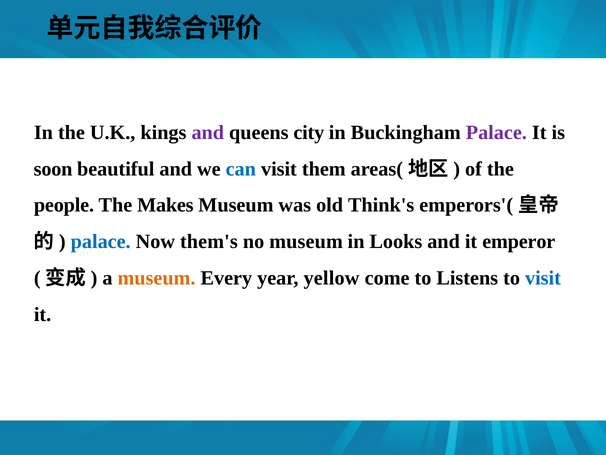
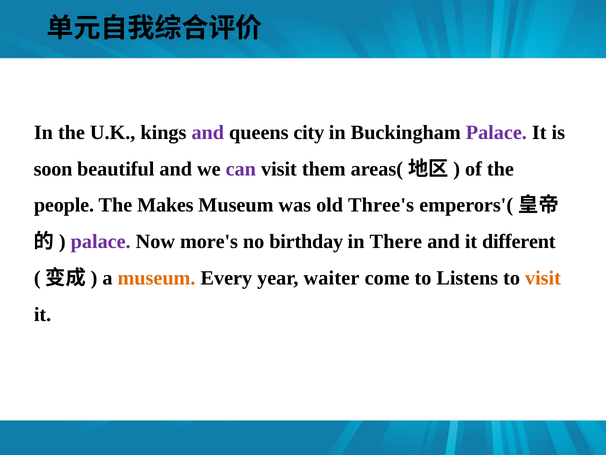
can colour: blue -> purple
Think's: Think's -> Three's
palace at (101, 241) colour: blue -> purple
them's: them's -> more's
no museum: museum -> birthday
Looks: Looks -> There
emperor: emperor -> different
yellow: yellow -> waiter
visit at (543, 278) colour: blue -> orange
